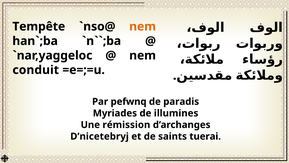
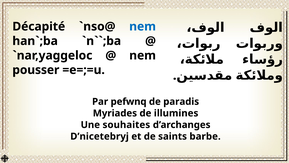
Tempête: Tempête -> Décapité
nem at (143, 26) colour: orange -> blue
conduit: conduit -> pousser
rémission: rémission -> souhaites
tuerai: tuerai -> barbe
